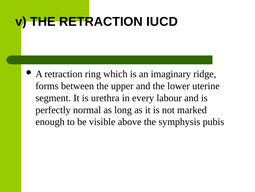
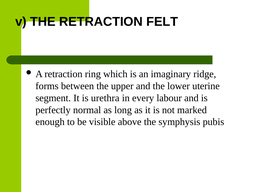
IUCD: IUCD -> FELT
